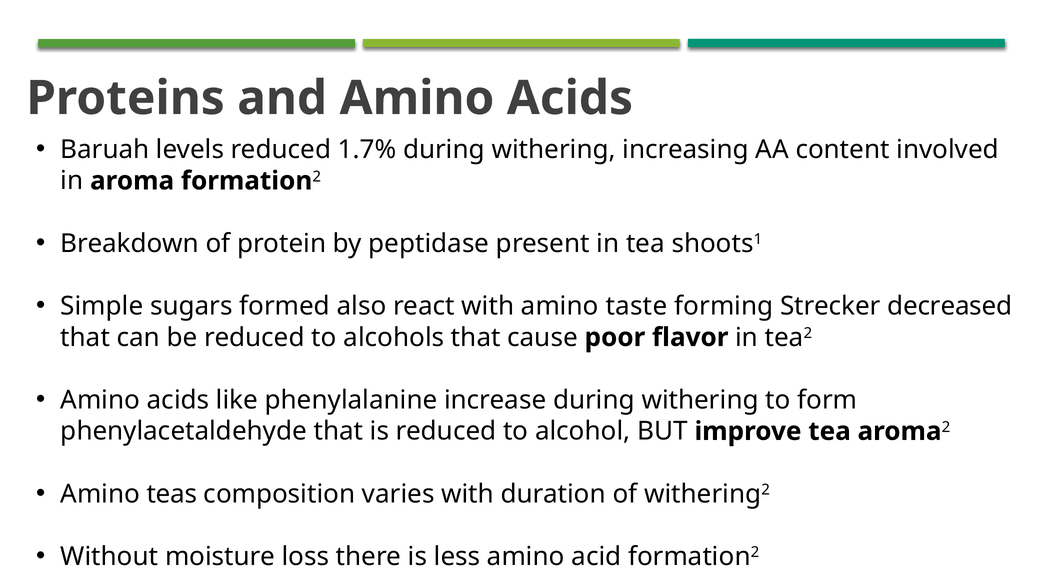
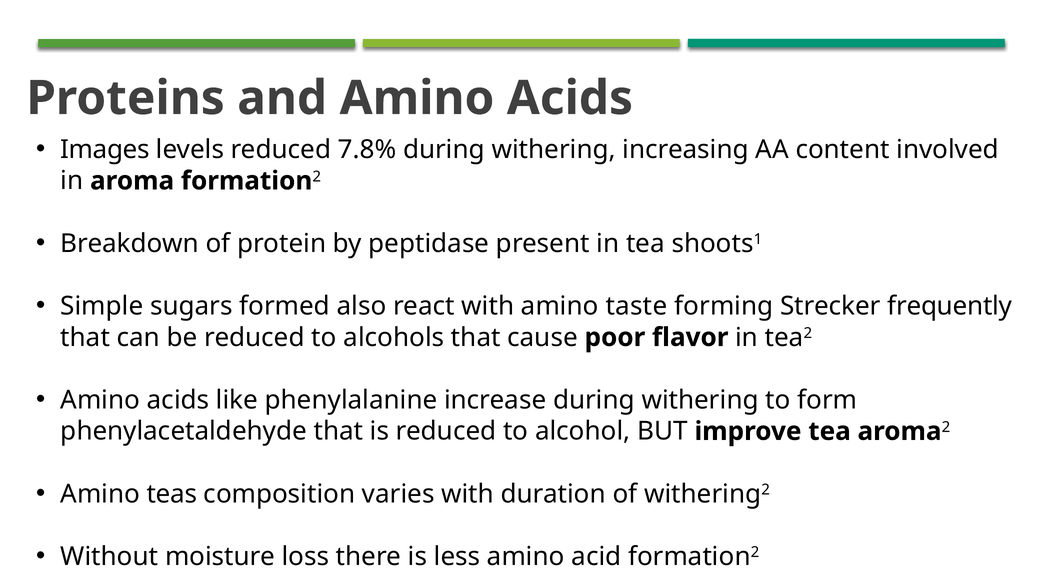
Baruah: Baruah -> Images
1.7%: 1.7% -> 7.8%
decreased: decreased -> frequently
